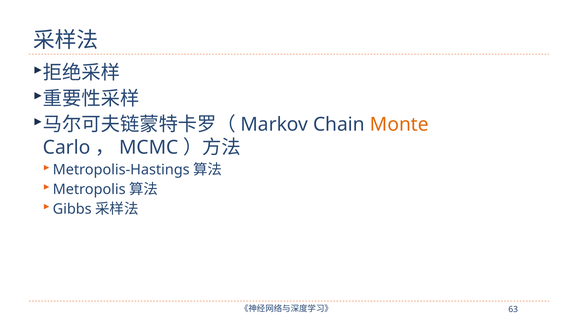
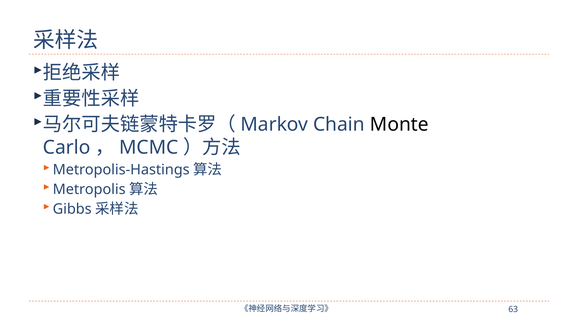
Monte colour: orange -> black
